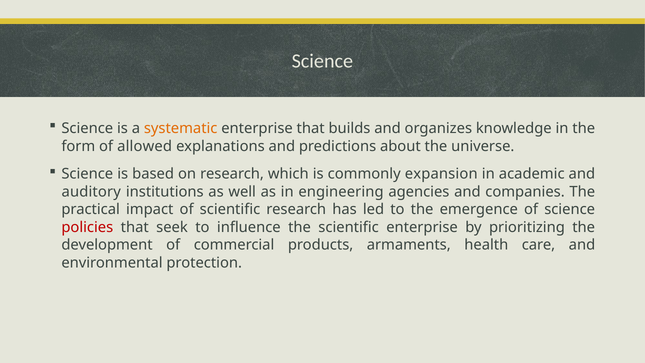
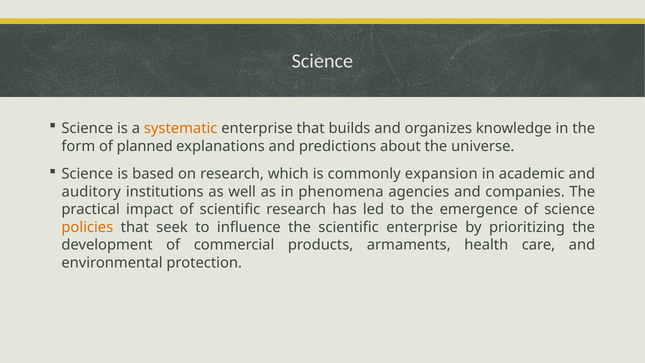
allowed: allowed -> planned
engineering: engineering -> phenomena
policies colour: red -> orange
